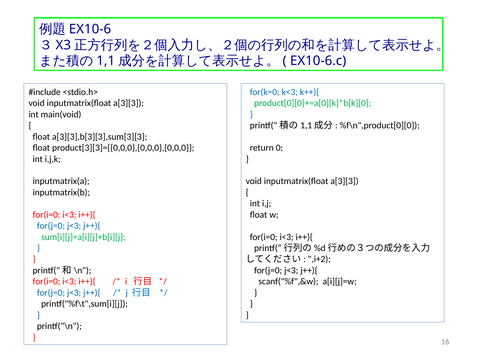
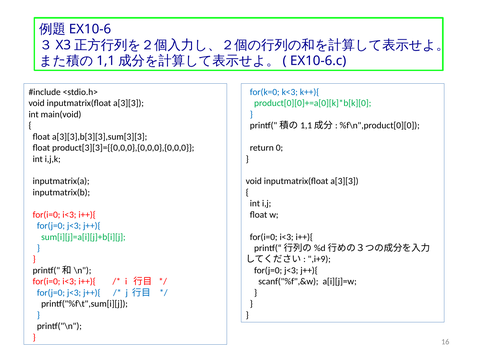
,i+2: ,i+2 -> ,i+9
